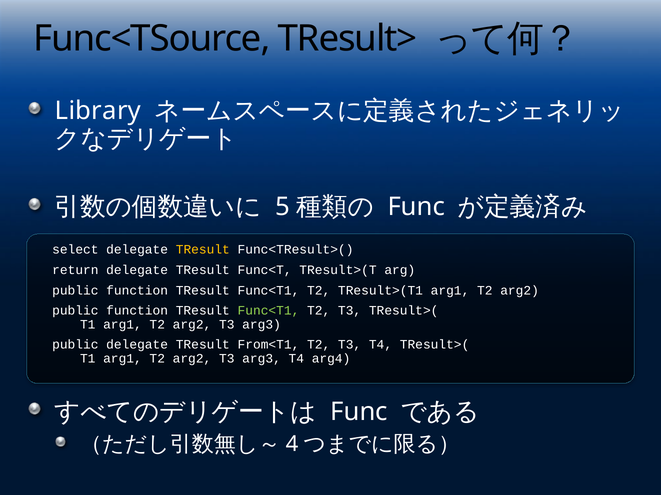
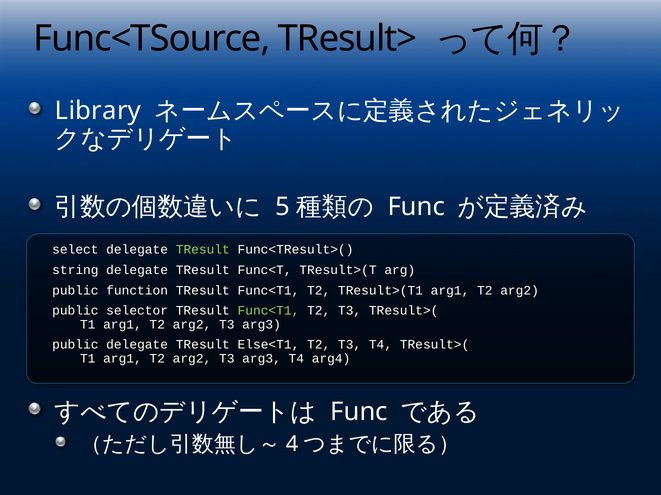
TResult at (203, 250) colour: yellow -> light green
return: return -> string
function at (137, 311): function -> selector
From<T1: From<T1 -> Else<T1
